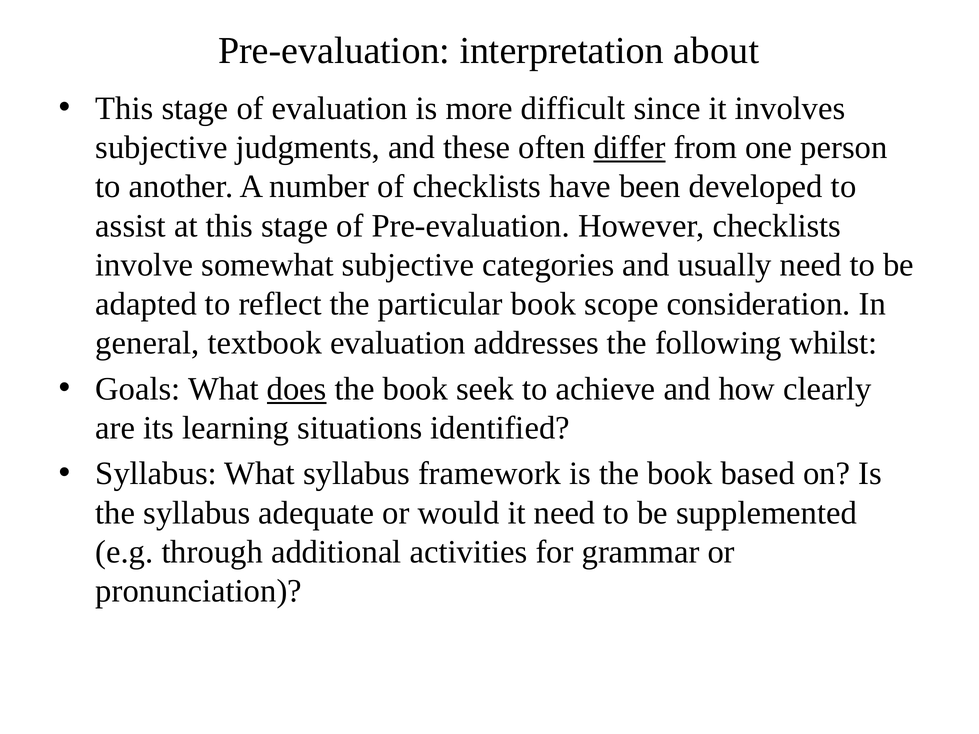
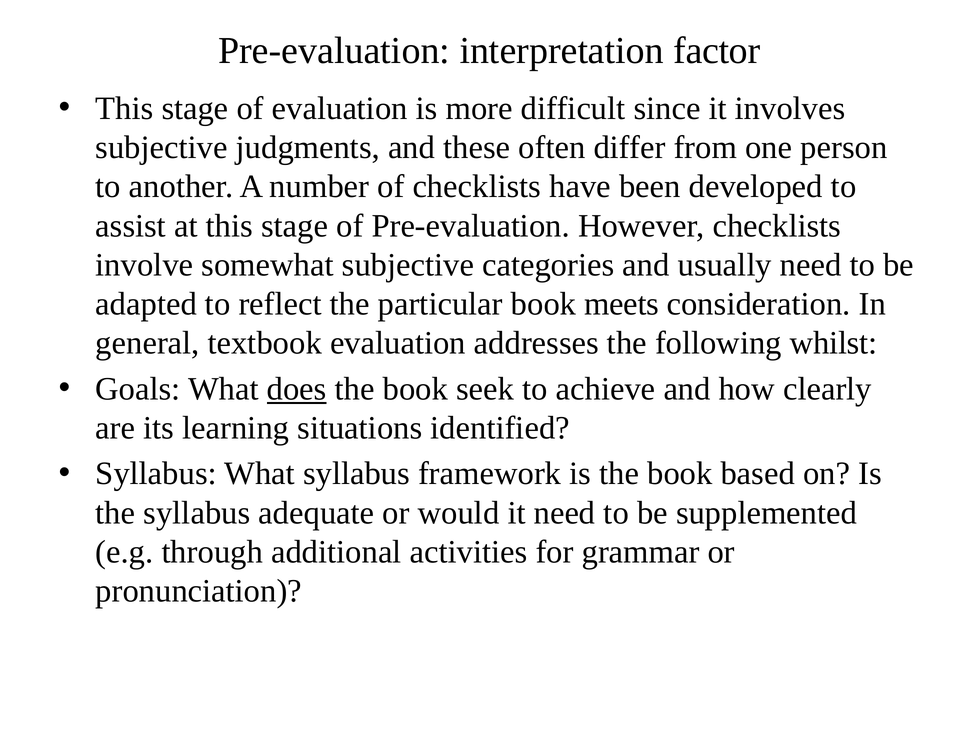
about: about -> factor
differ underline: present -> none
scope: scope -> meets
